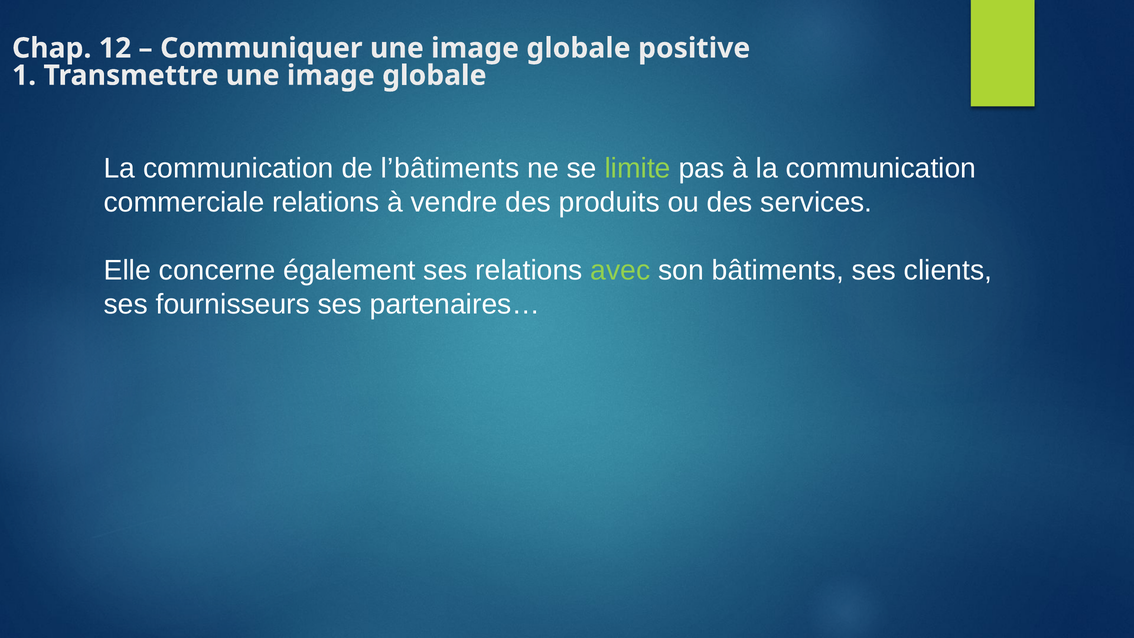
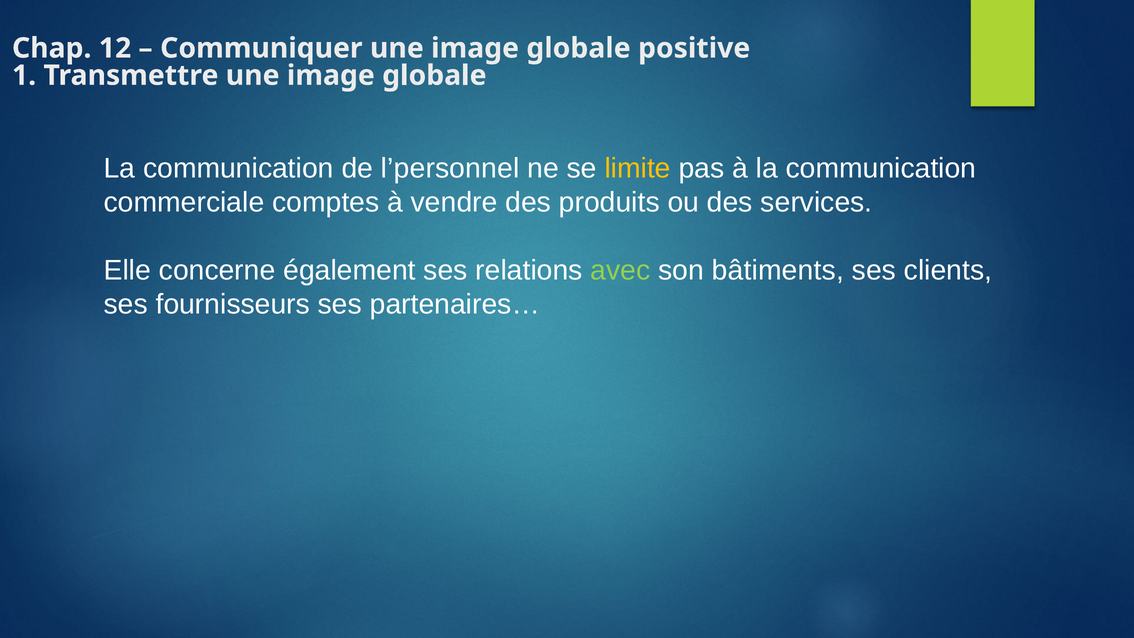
l’bâtiments: l’bâtiments -> l’personnel
limite colour: light green -> yellow
commerciale relations: relations -> comptes
